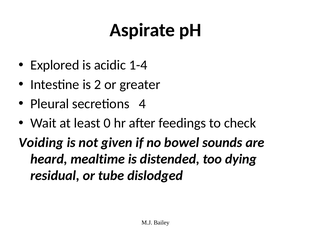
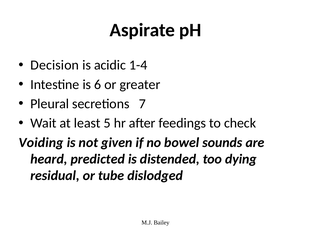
Explored: Explored -> Decision
2: 2 -> 6
4: 4 -> 7
0: 0 -> 5
mealtime: mealtime -> predicted
